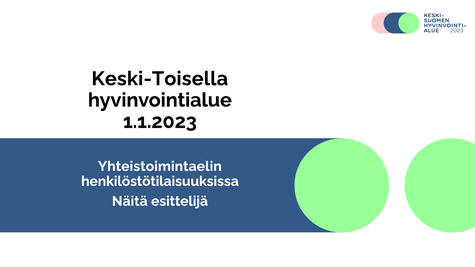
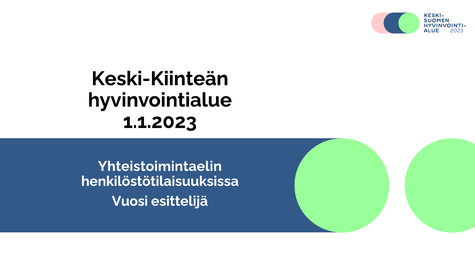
Keski-Toisella: Keski-Toisella -> Keski-Kiinteän
Näitä: Näitä -> Vuosi
